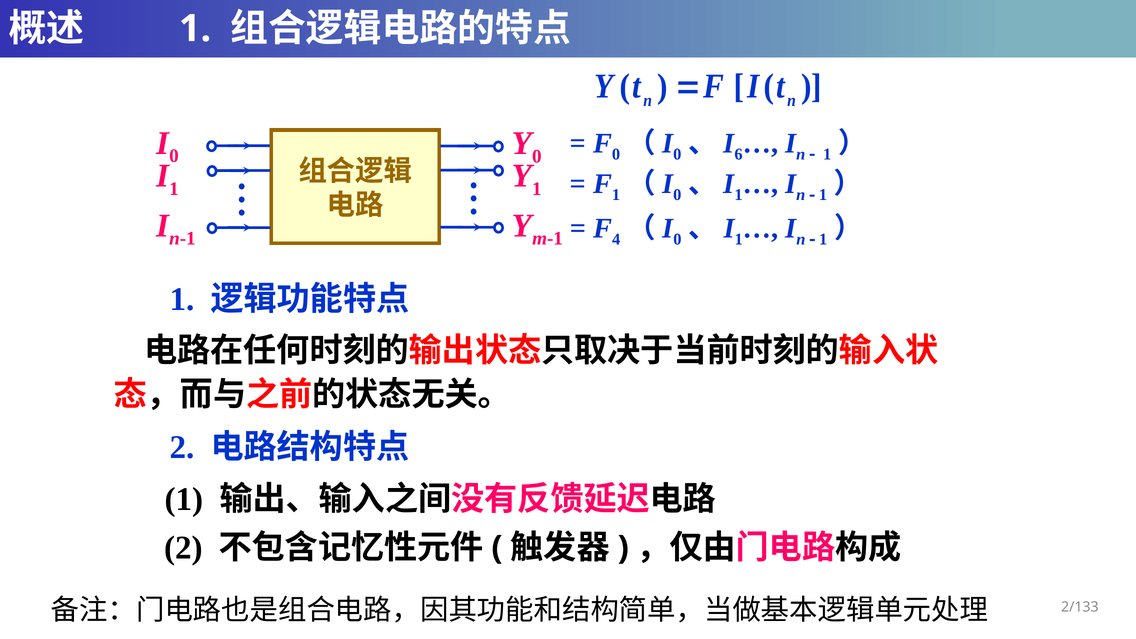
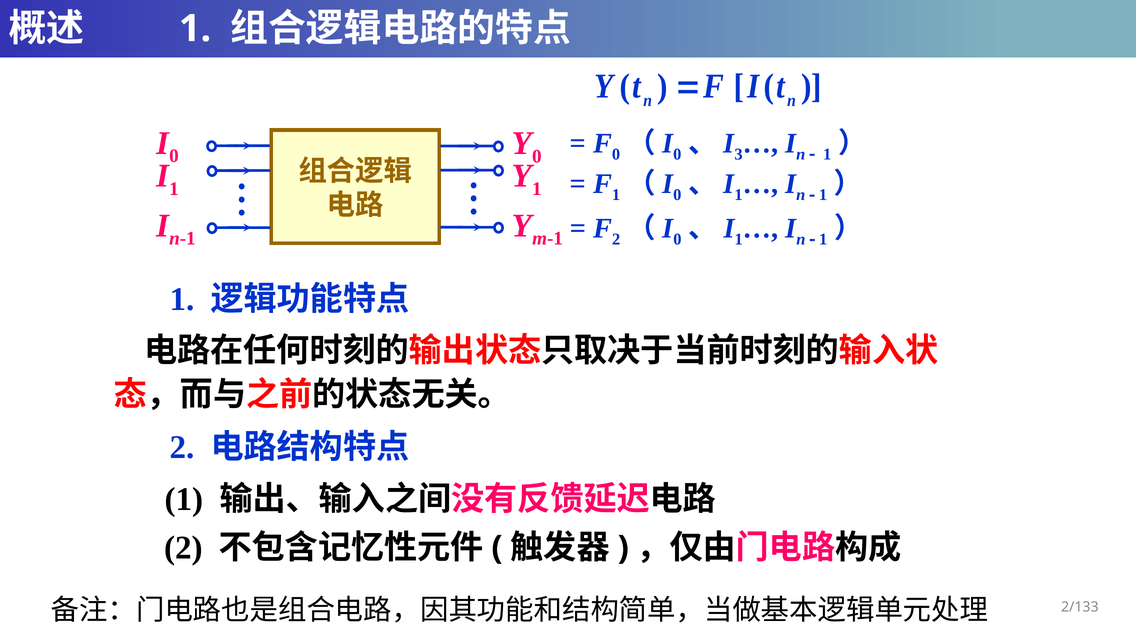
6: 6 -> 3
4 at (616, 239): 4 -> 2
